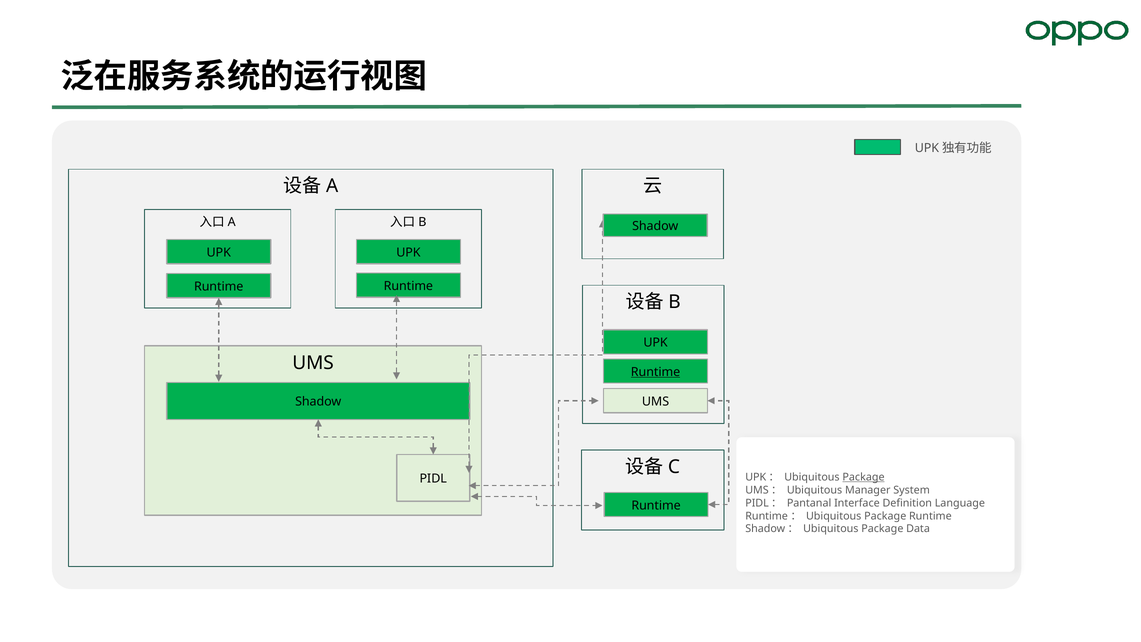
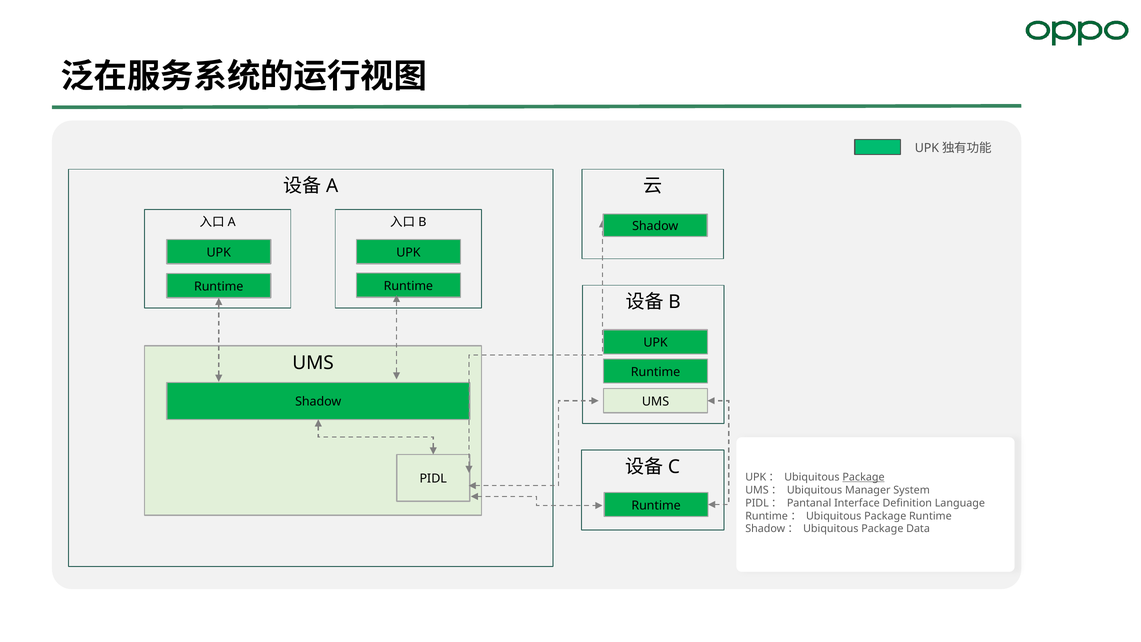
Runtime at (656, 372) underline: present -> none
